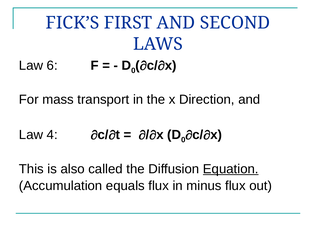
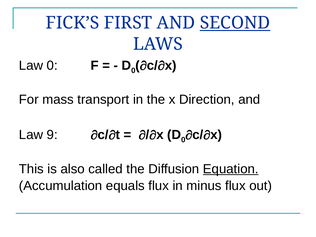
SECOND underline: none -> present
Law 6: 6 -> 0
4: 4 -> 9
